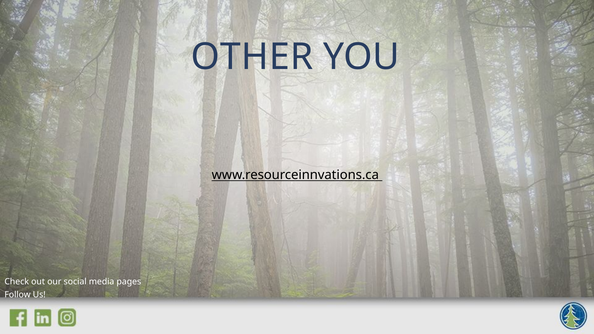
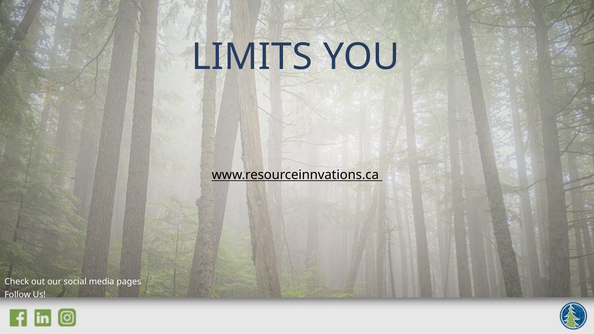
OTHER: OTHER -> LIMITS
